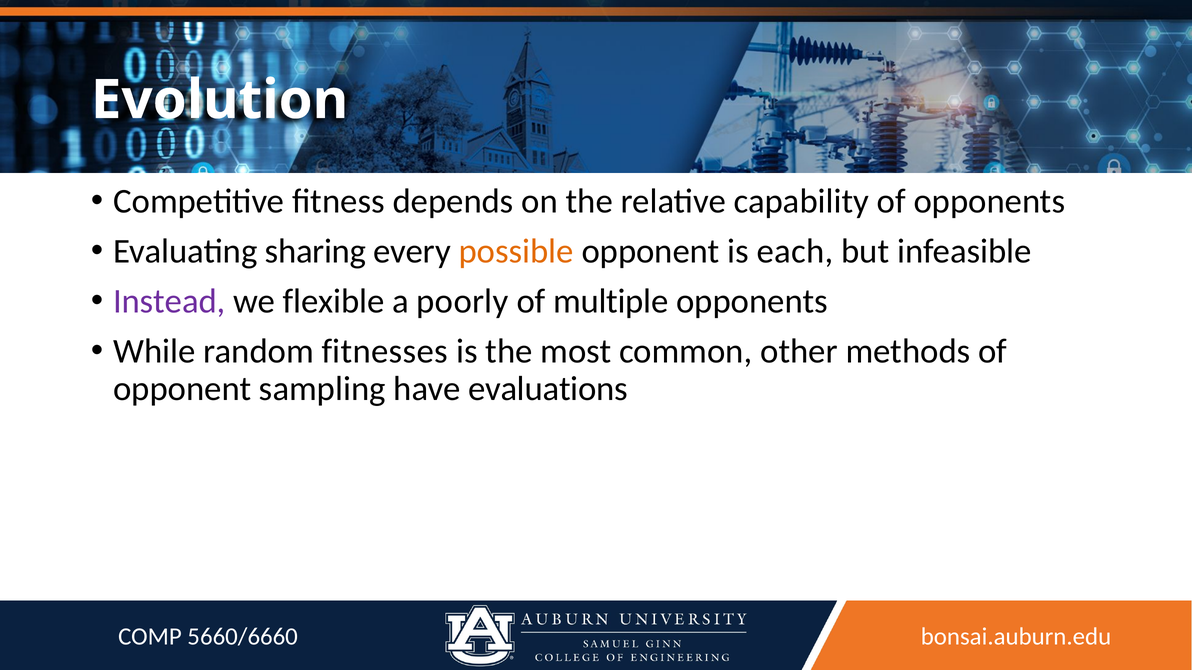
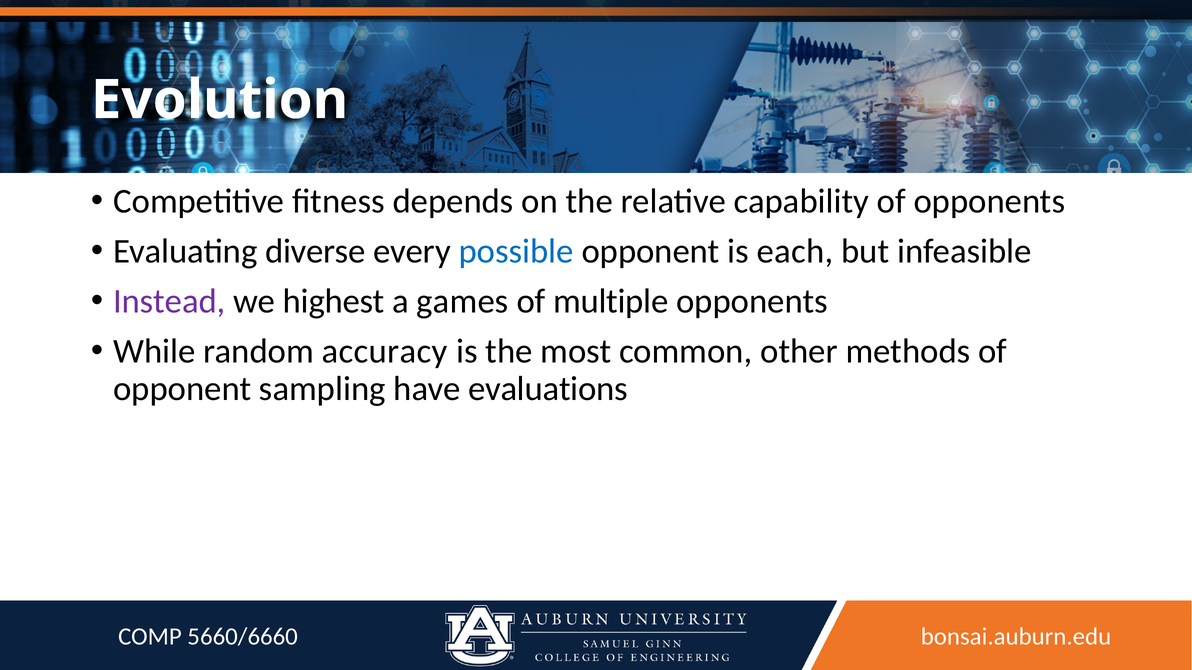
sharing: sharing -> diverse
possible colour: orange -> blue
flexible: flexible -> highest
poorly: poorly -> games
fitnesses: fitnesses -> accuracy
